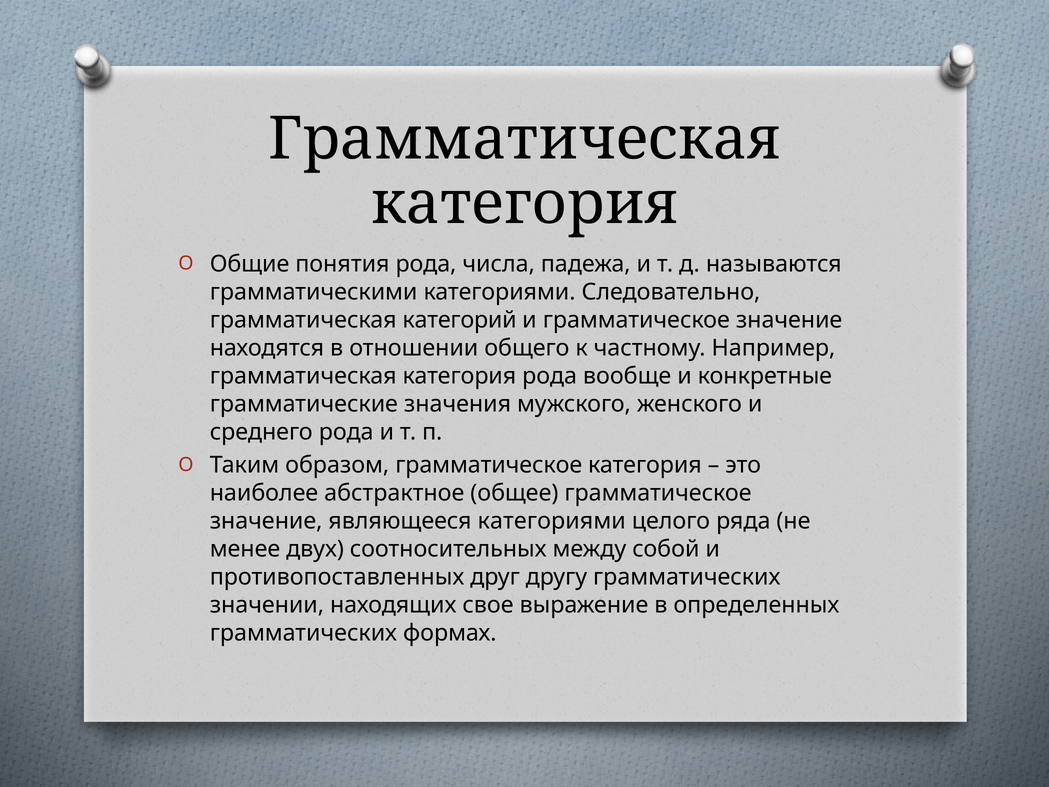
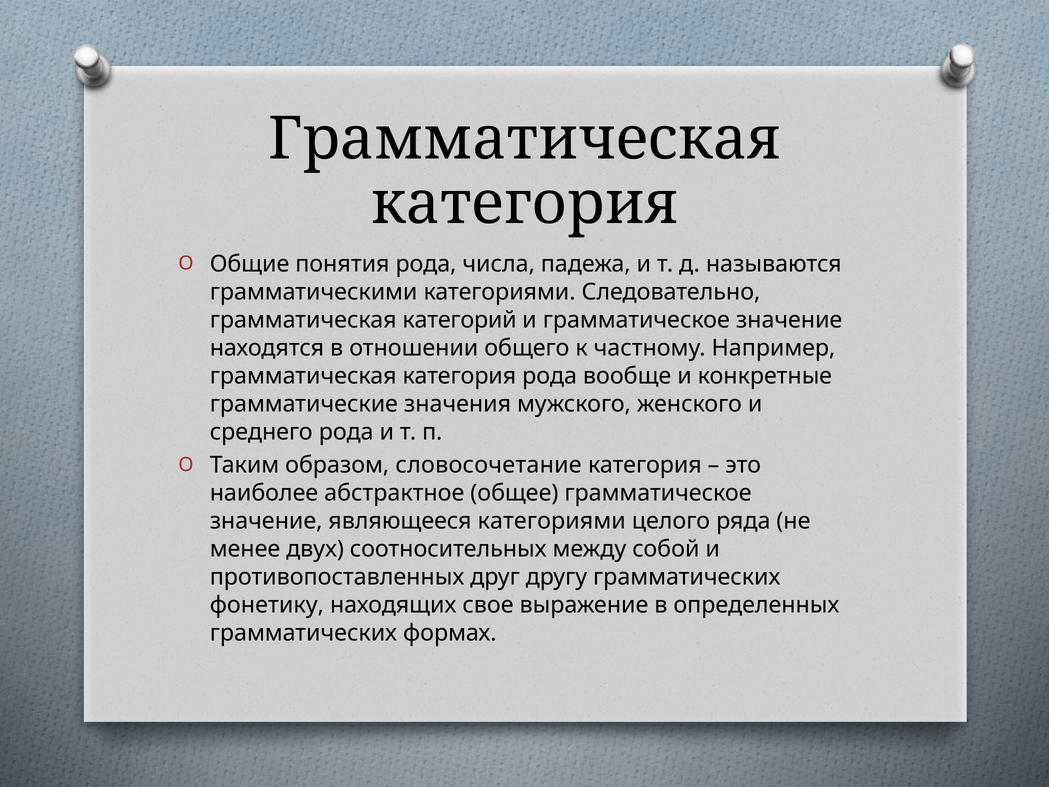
образом грамматическое: грамматическое -> словосочетание
значении: значении -> фонетику
